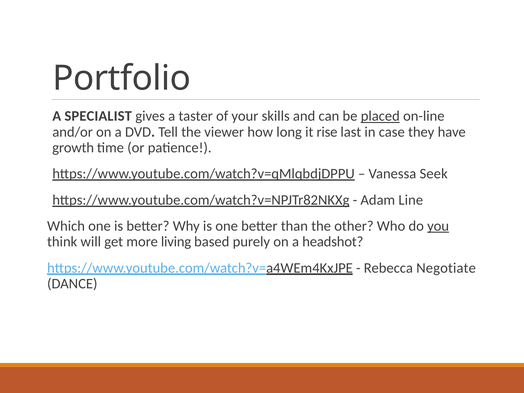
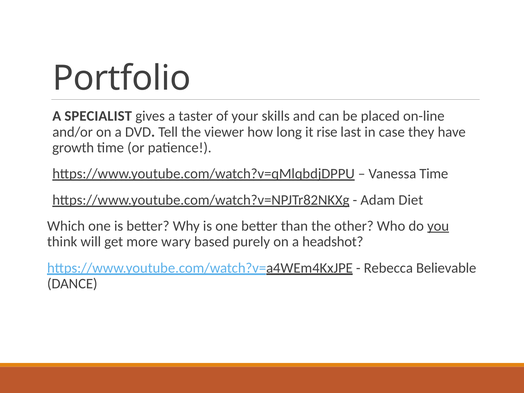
placed underline: present -> none
Vanessa Seek: Seek -> Time
Line: Line -> Diet
living: living -> wary
Negotiate: Negotiate -> Believable
